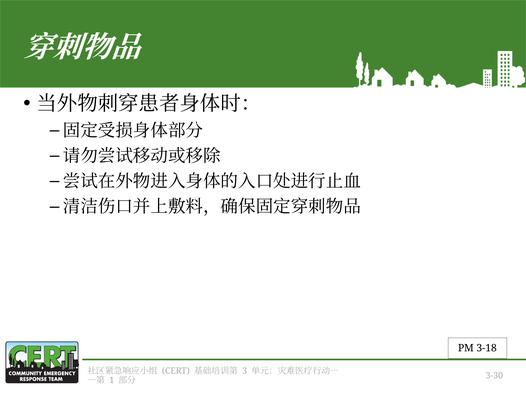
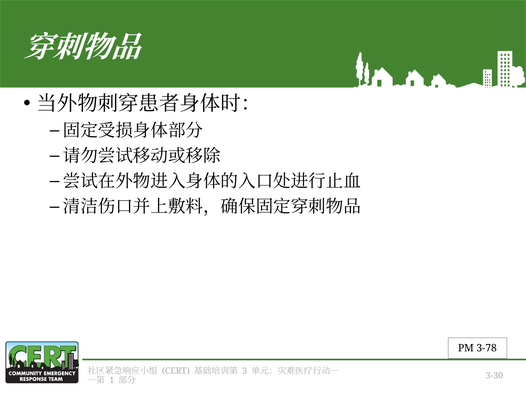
3-18: 3-18 -> 3-78
